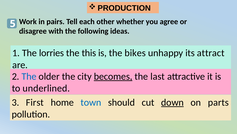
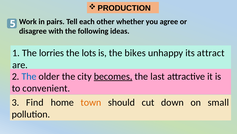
this: this -> lots
underlined: underlined -> convenient
First: First -> Find
town colour: blue -> orange
down underline: present -> none
parts: parts -> small
